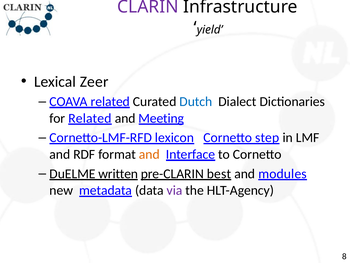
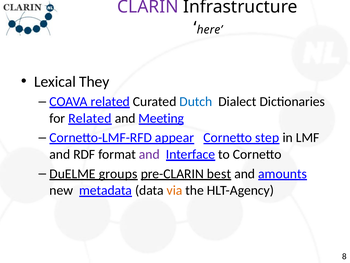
yield: yield -> here
Zeer: Zeer -> They
lexicon: lexicon -> appear
and at (149, 154) colour: orange -> purple
written: written -> groups
modules: modules -> amounts
via colour: purple -> orange
